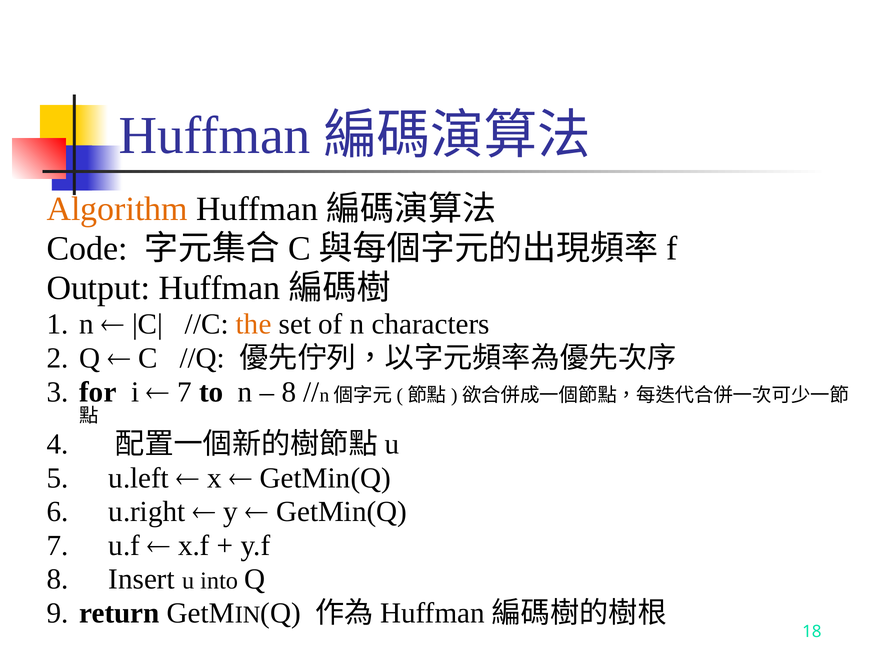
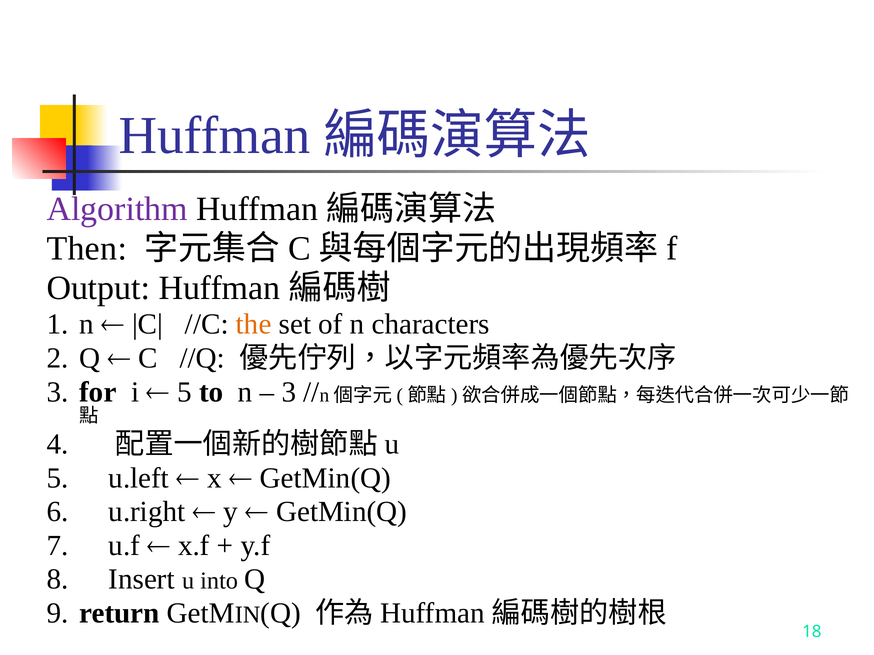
Algorithm colour: orange -> purple
Code: Code -> Then
7 at (185, 392): 7 -> 5
8 at (289, 392): 8 -> 3
